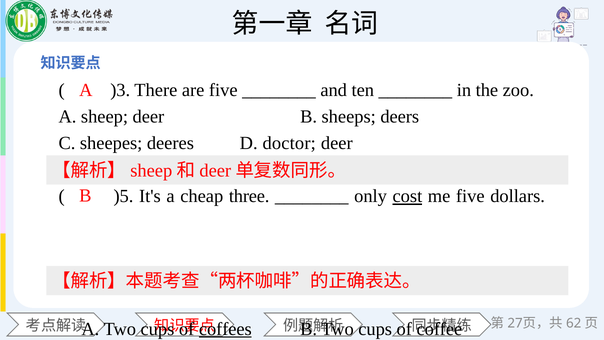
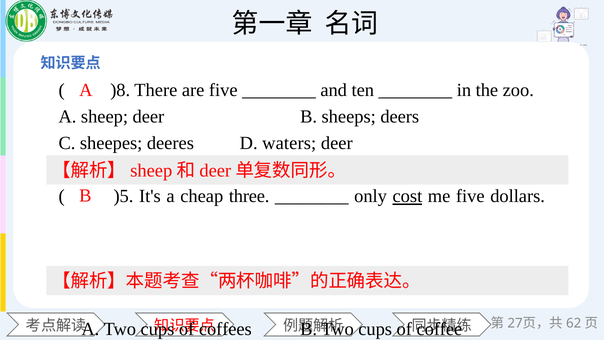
)3: )3 -> )8
doctor: doctor -> waters
coffees at (225, 329) underline: present -> none
